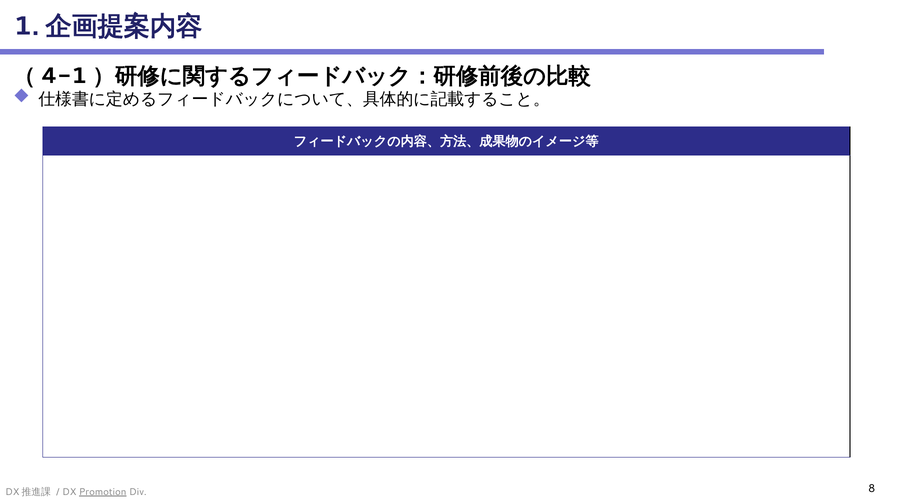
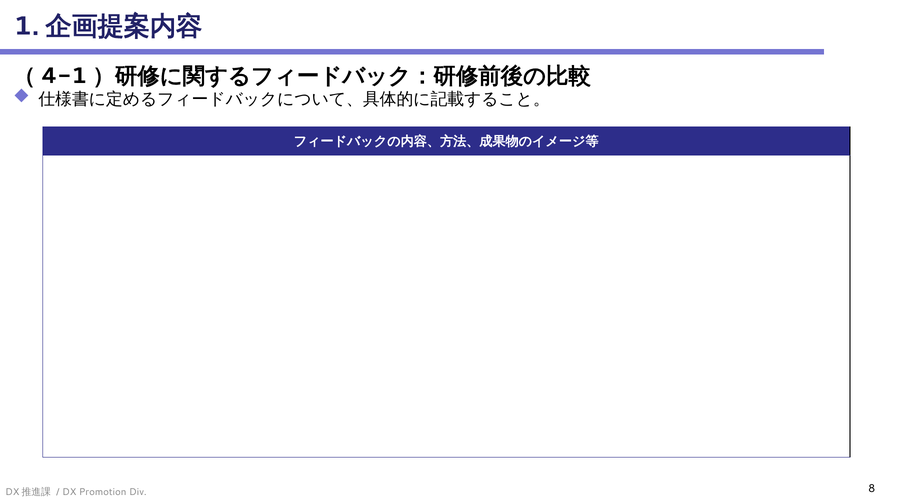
Promotion underline: present -> none
